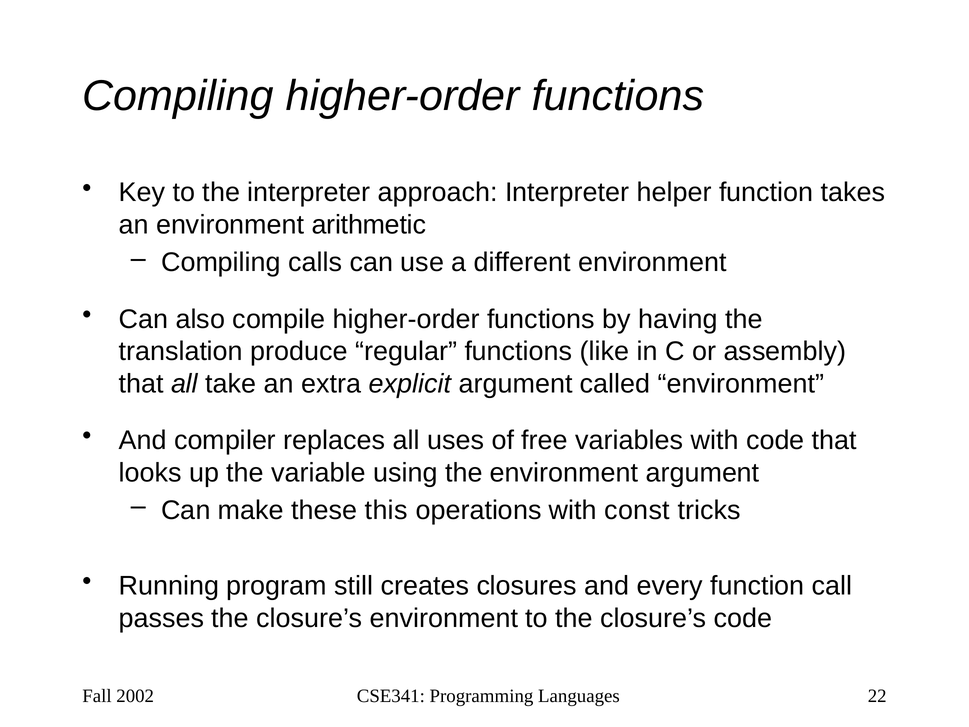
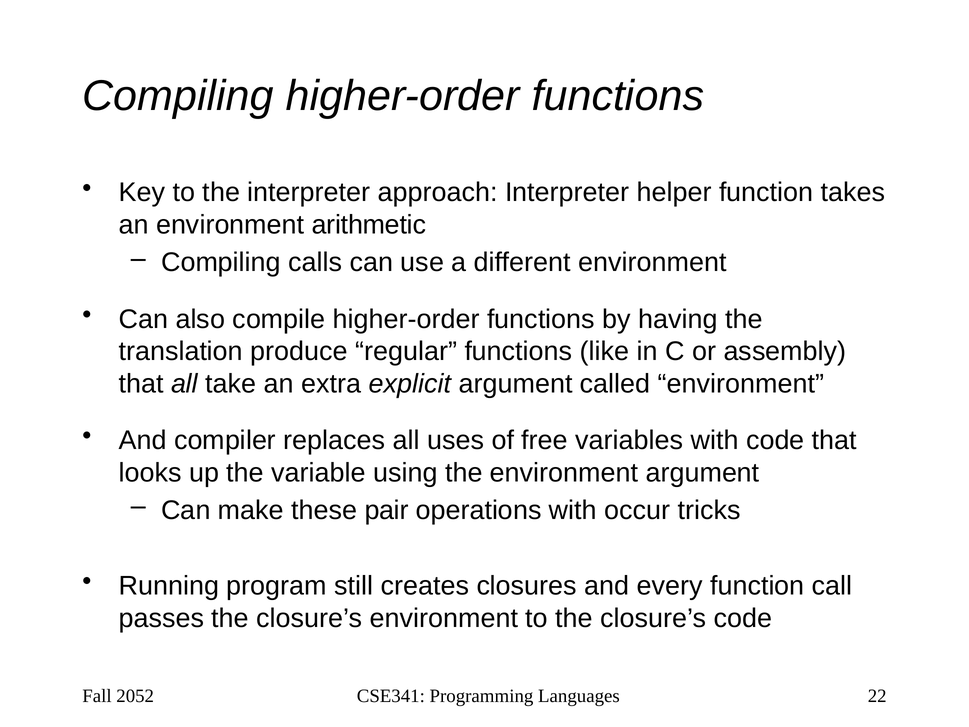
this: this -> pair
const: const -> occur
2002: 2002 -> 2052
